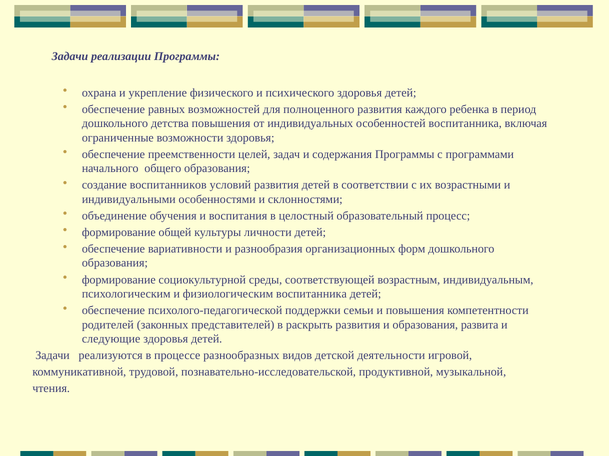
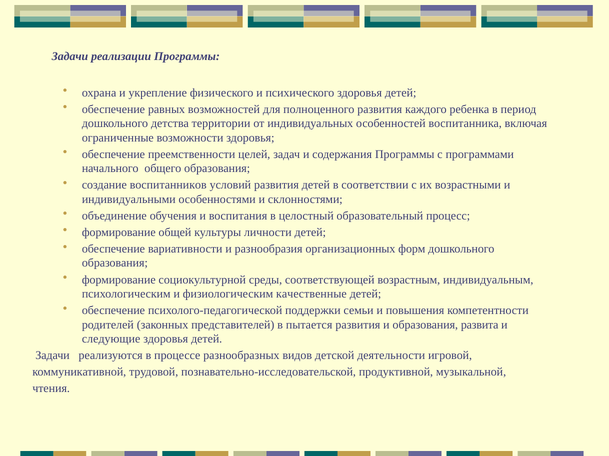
детства повышения: повышения -> территории
физиологическим воспитанника: воспитанника -> качественные
раскрыть: раскрыть -> пытается
